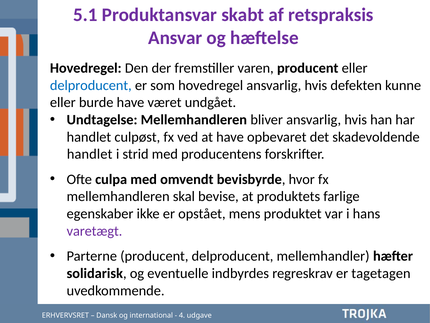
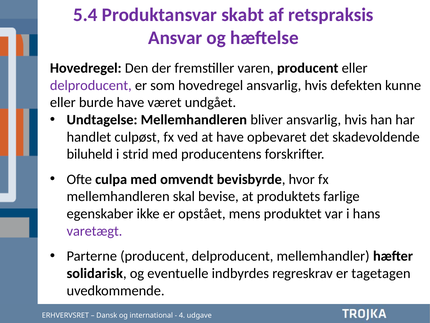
5.1: 5.1 -> 5.4
delproducent at (91, 85) colour: blue -> purple
handlet at (90, 154): handlet -> biluheld
